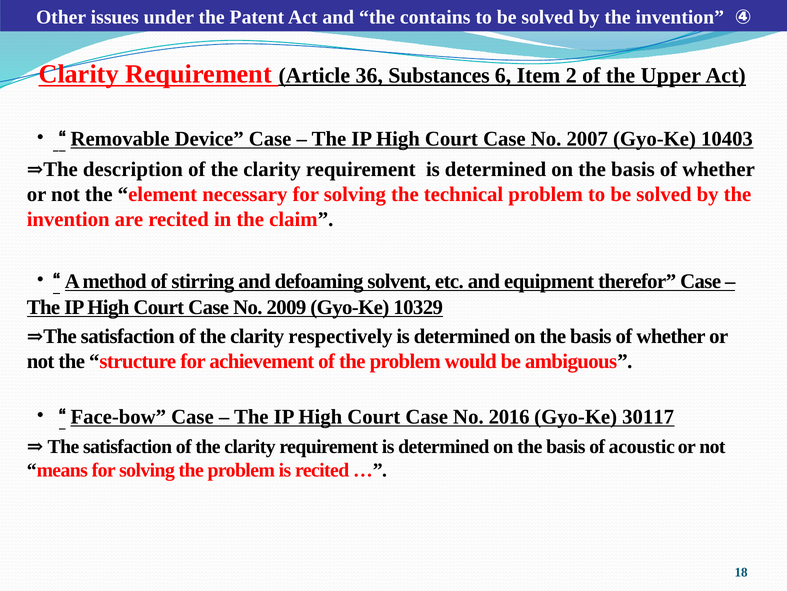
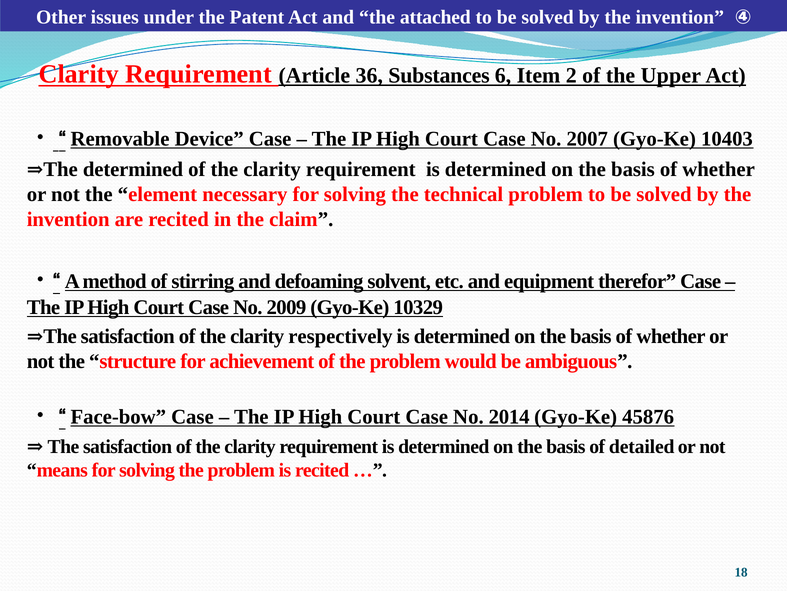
contains: contains -> attached
⇒The description: description -> determined
2016: 2016 -> 2014
30117: 30117 -> 45876
acoustic: acoustic -> detailed
